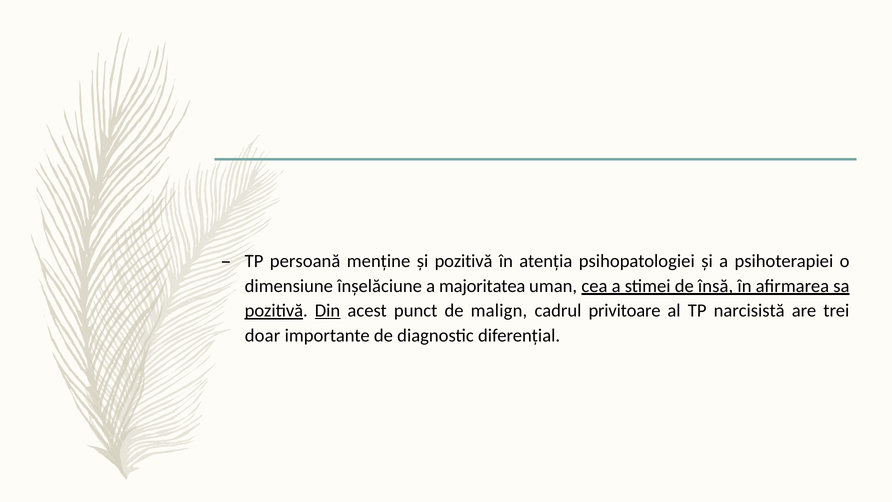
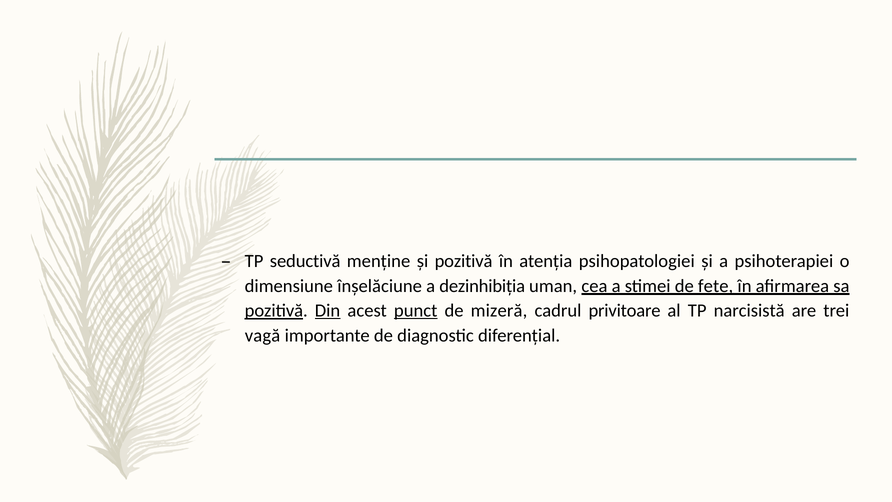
persoană: persoană -> seductivă
majoritatea: majoritatea -> dezinhibiţia
însă: însă -> fete
punct underline: none -> present
malign: malign -> mizeră
doar: doar -> vagă
